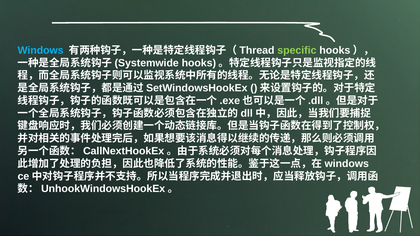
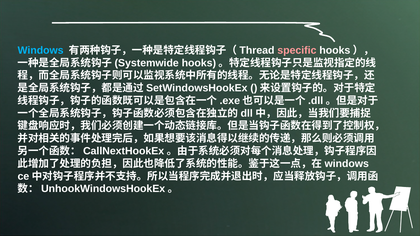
specific colour: light green -> pink
